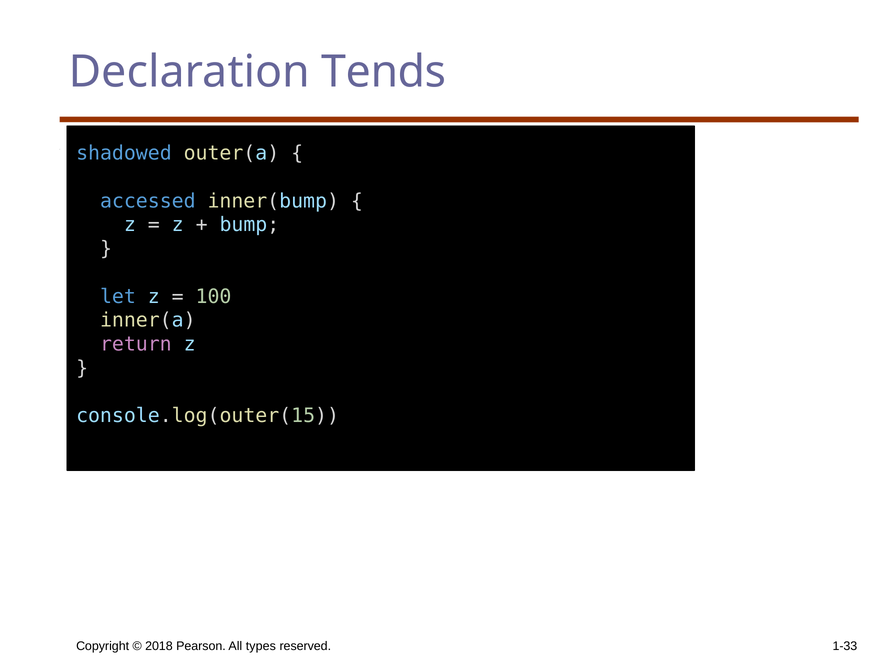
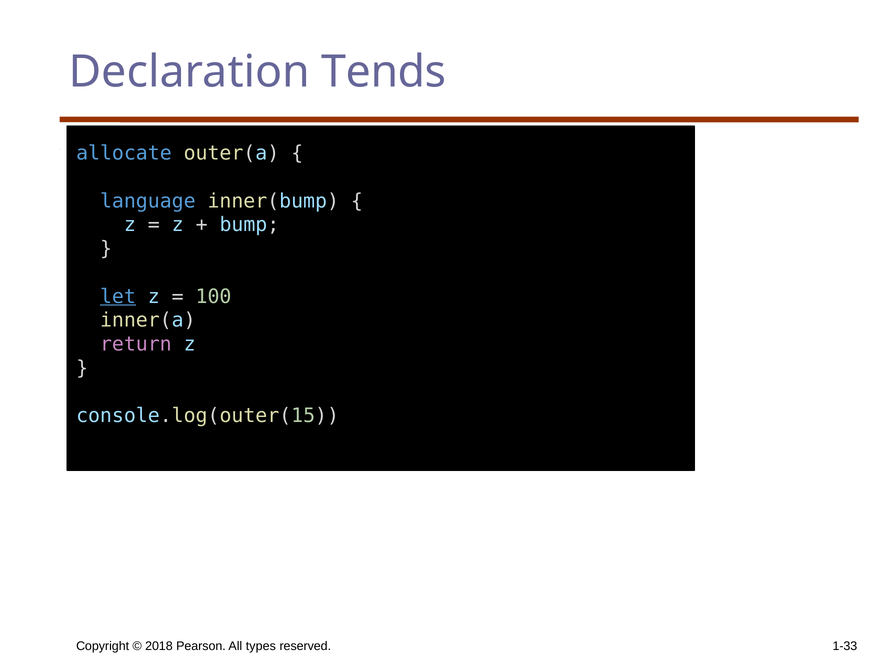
shadowed: shadowed -> allocate
accessed: accessed -> language
let underline: none -> present
